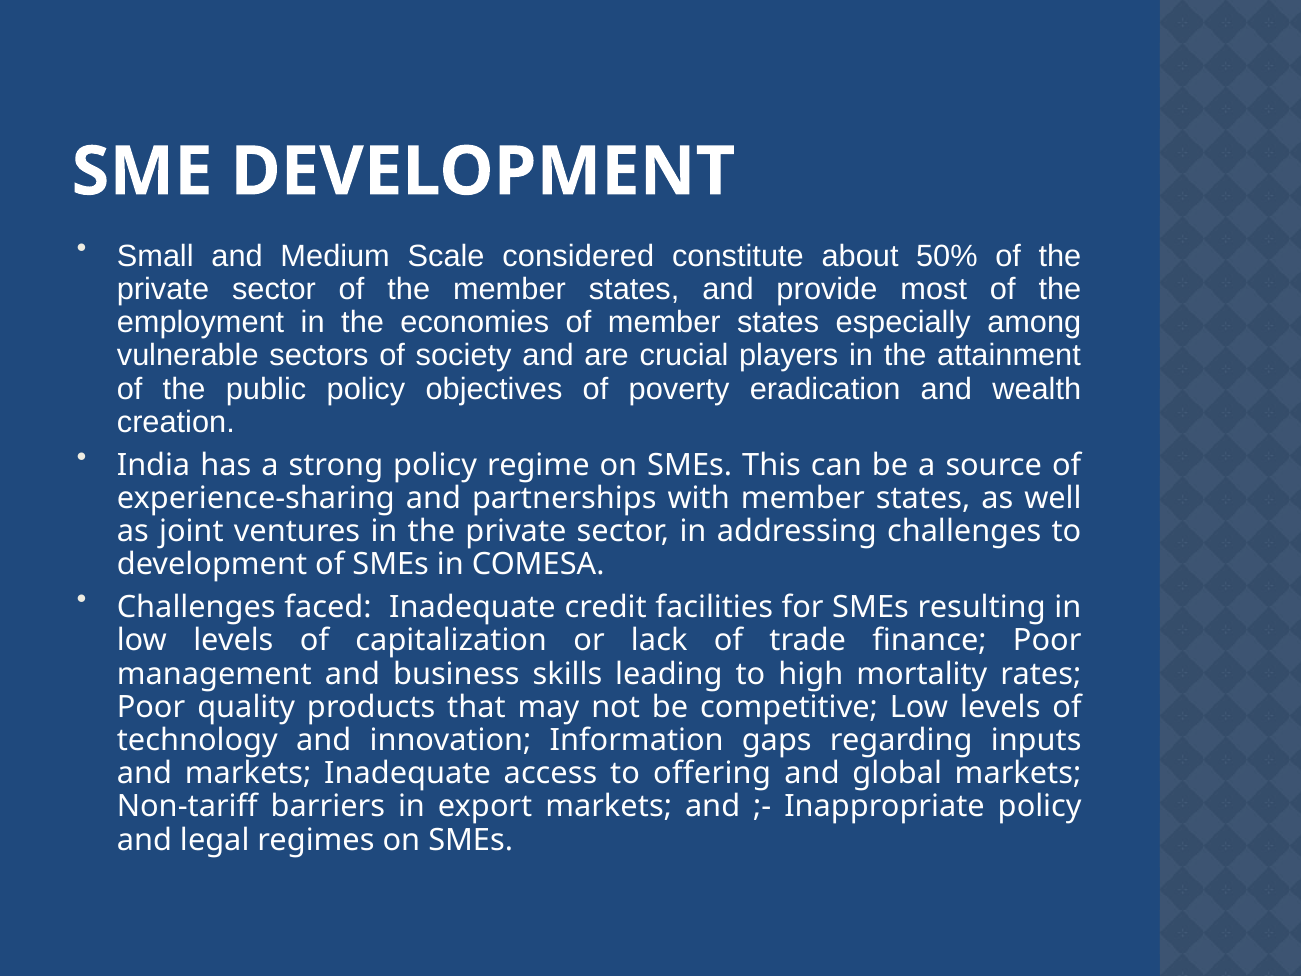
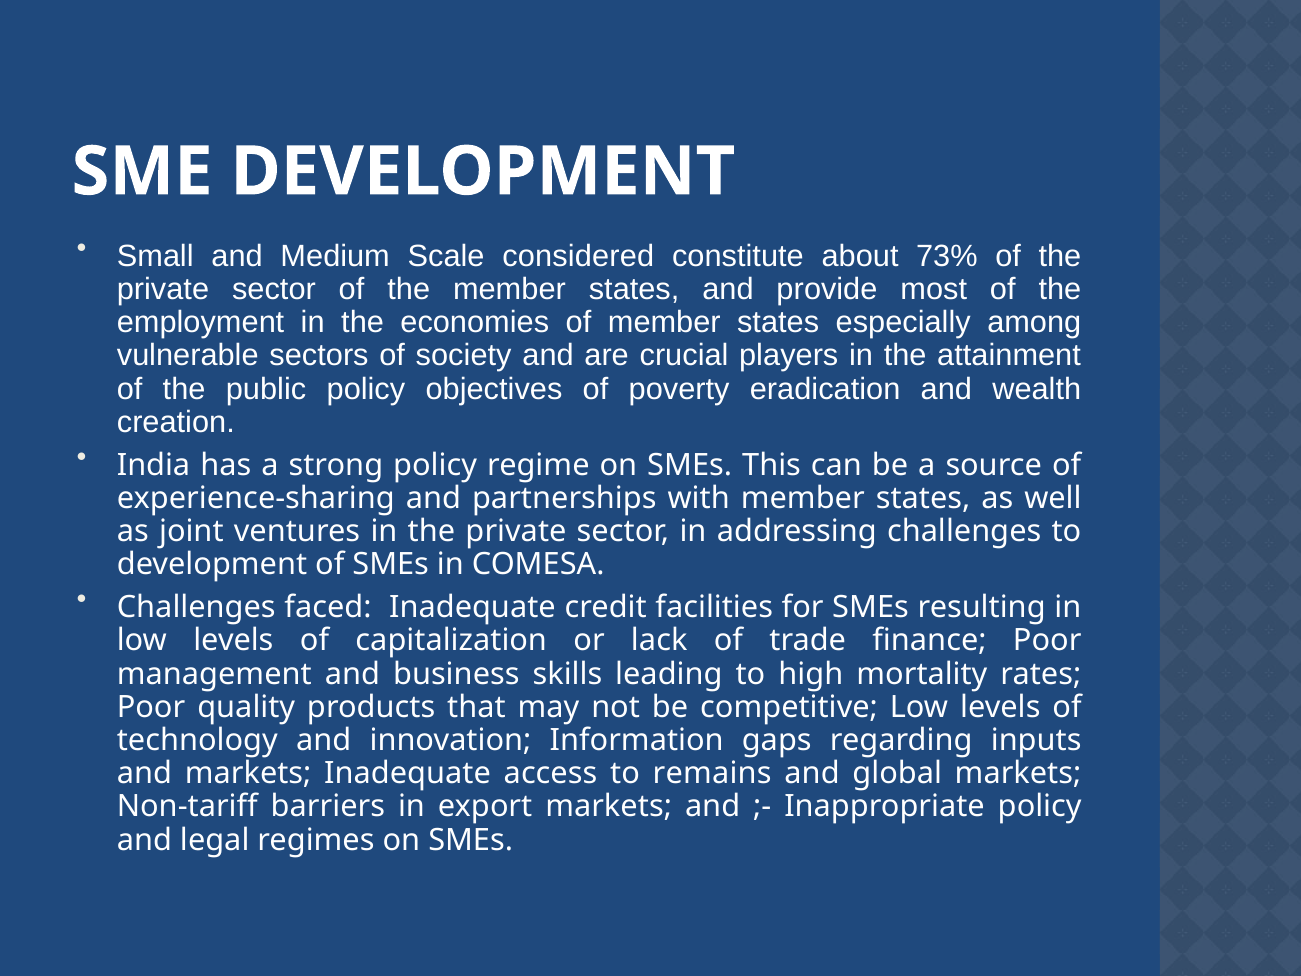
50%: 50% -> 73%
offering: offering -> remains
